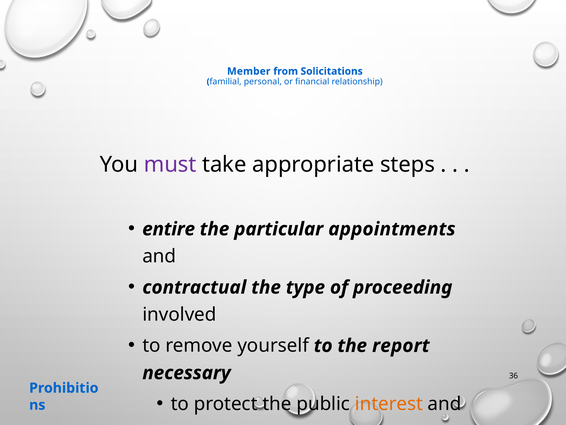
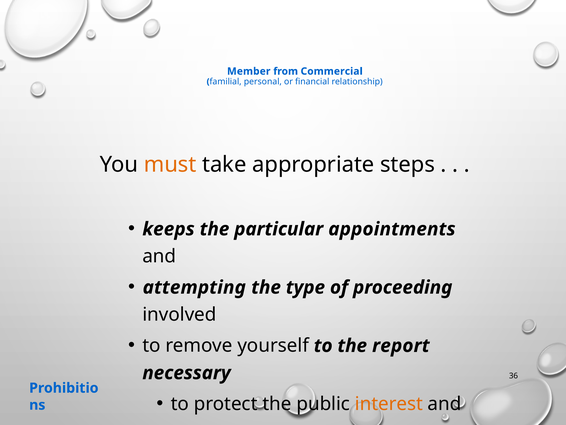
Solicitations: Solicitations -> Commercial
must colour: purple -> orange
entire: entire -> keeps
contractual: contractual -> attempting
